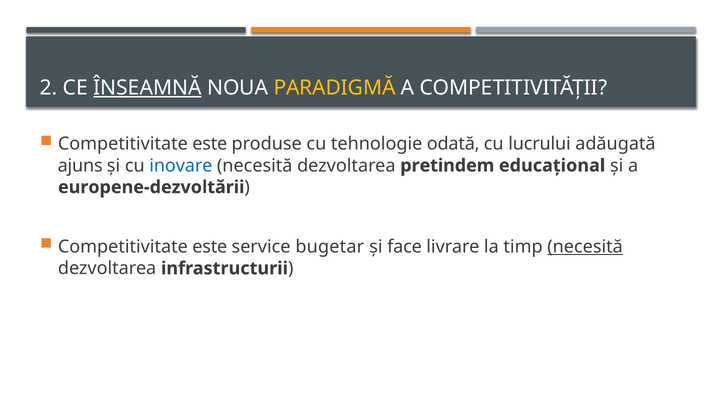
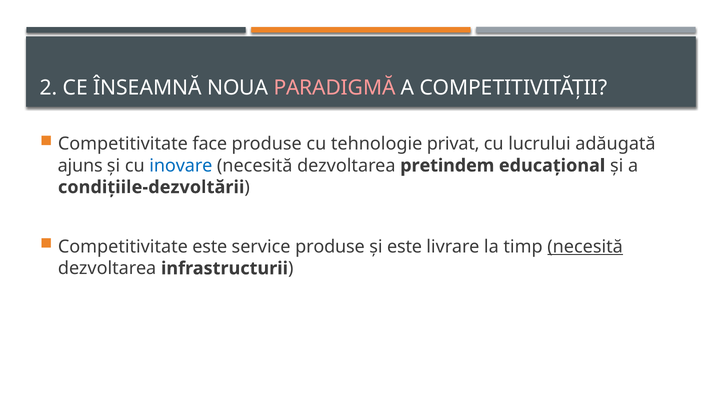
ÎNSEAMNĂ underline: present -> none
PARADIGMĂ colour: yellow -> pink
este at (210, 144): este -> face
odată: odată -> privat
europene-dezvoltării: europene-dezvoltării -> condițiile-dezvoltării
service bugetar: bugetar -> produse
şi face: face -> este
